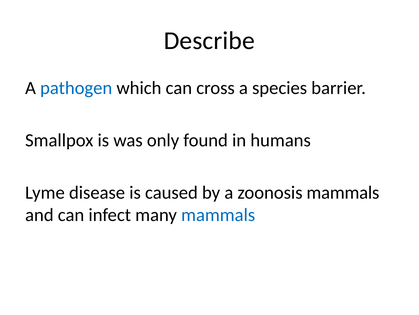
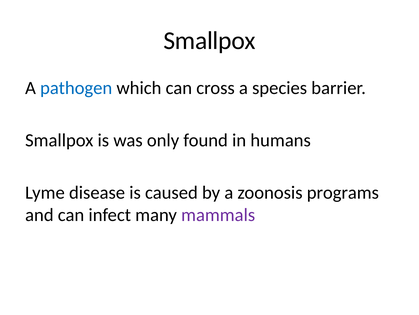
Describe at (209, 41): Describe -> Smallpox
zoonosis mammals: mammals -> programs
mammals at (218, 215) colour: blue -> purple
